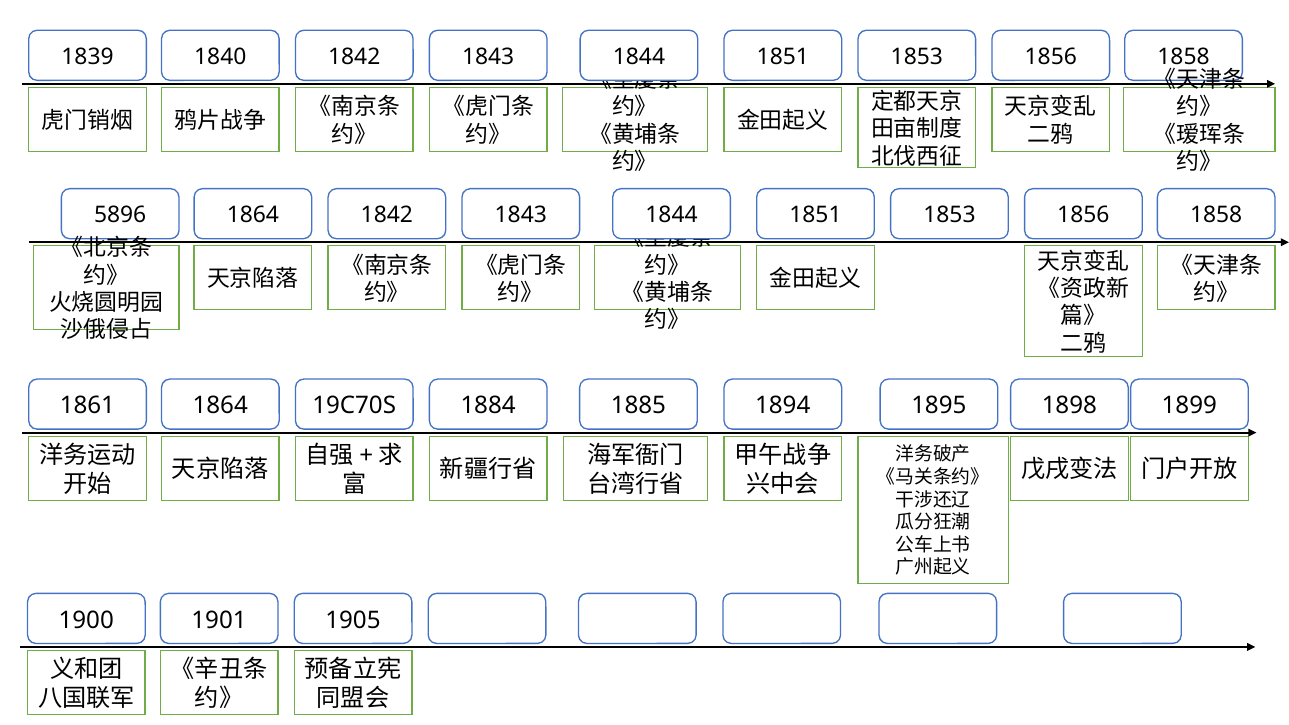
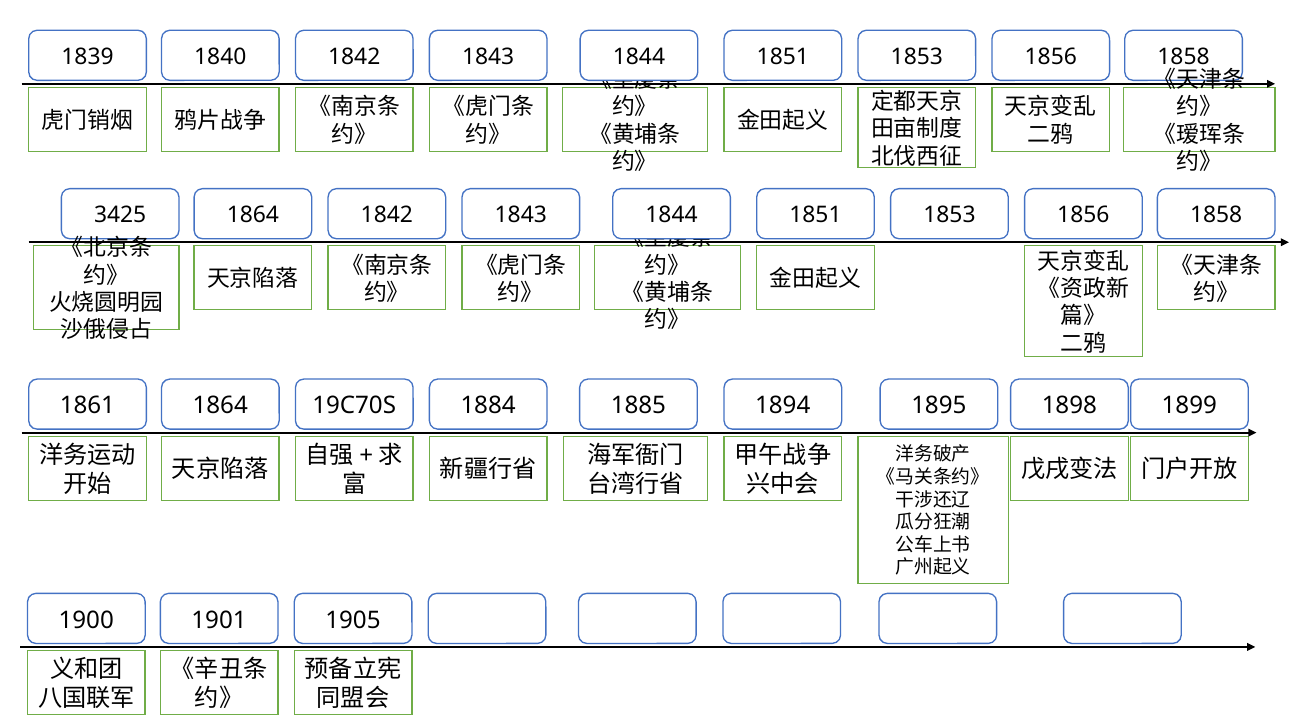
5896: 5896 -> 3425
